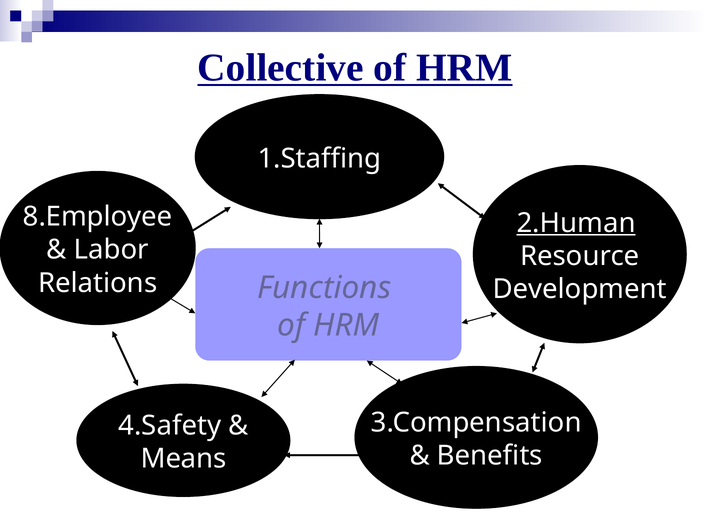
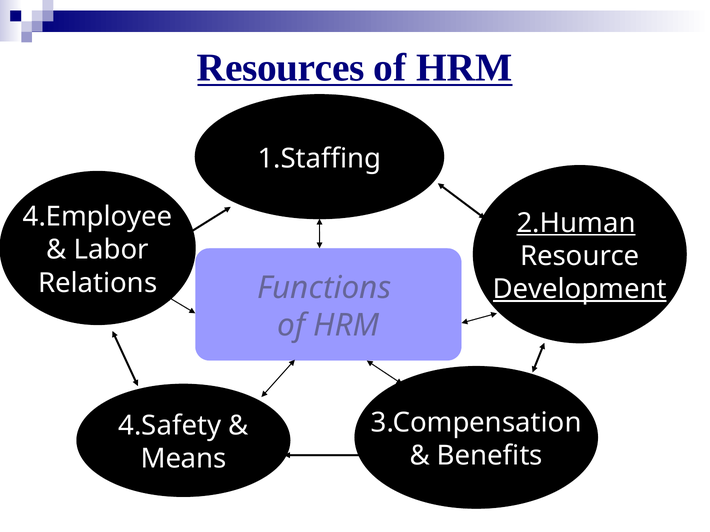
Collective: Collective -> Resources
8.Employee: 8.Employee -> 4.Employee
Development underline: none -> present
